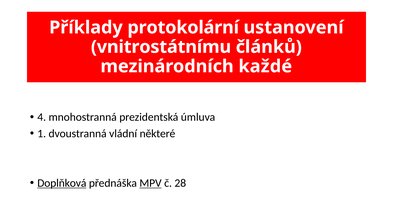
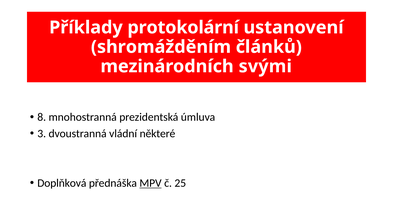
vnitrostátnímu: vnitrostátnímu -> shromážděním
každé: každé -> svými
4: 4 -> 8
1: 1 -> 3
Doplňková underline: present -> none
28: 28 -> 25
